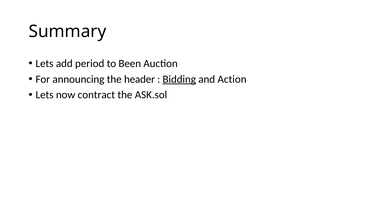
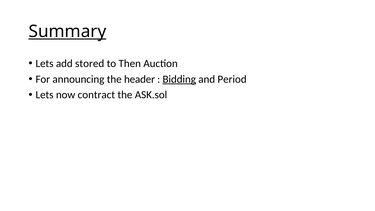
Summary underline: none -> present
period: period -> stored
Been: Been -> Then
Action: Action -> Period
